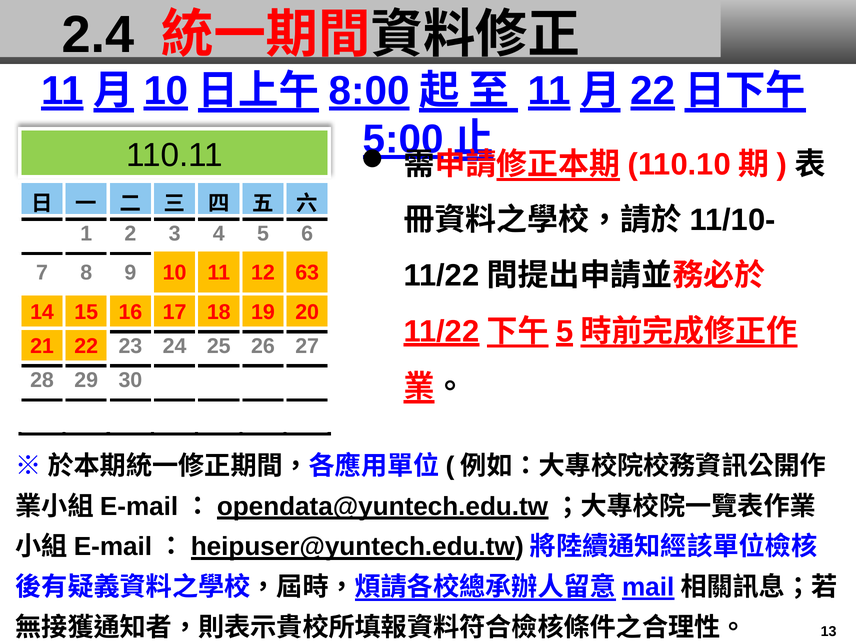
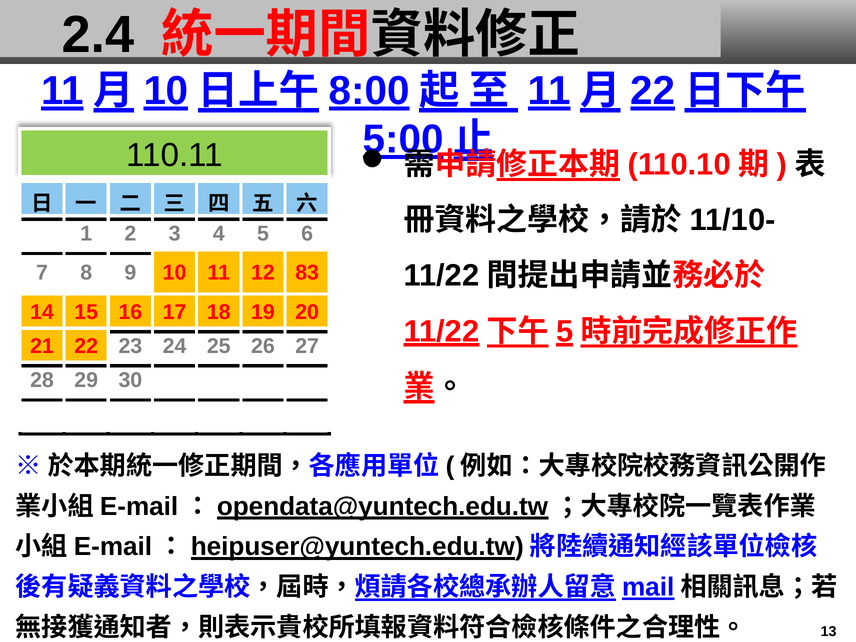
63: 63 -> 83
